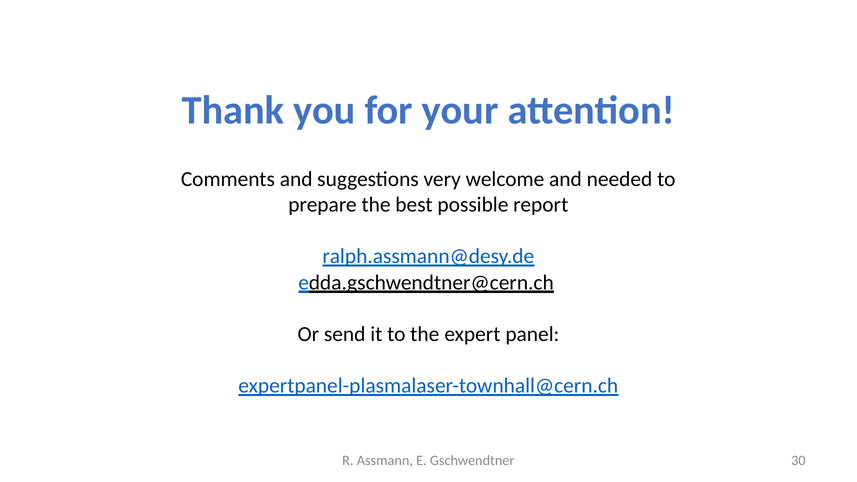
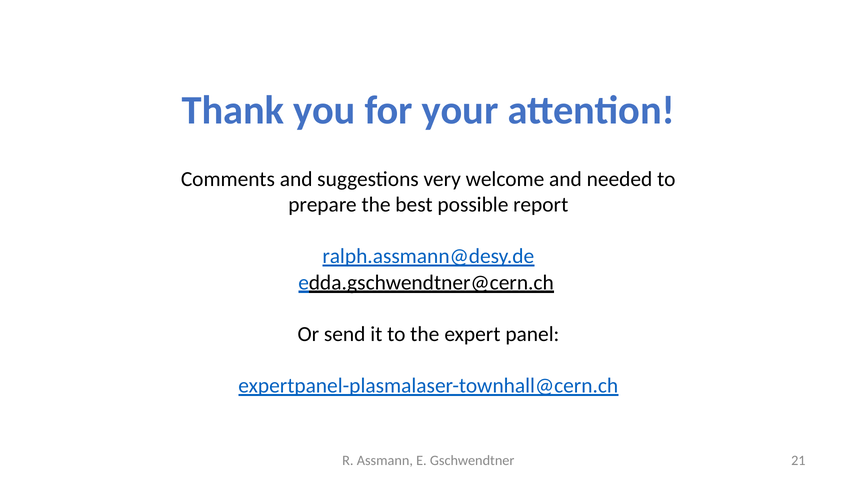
30: 30 -> 21
